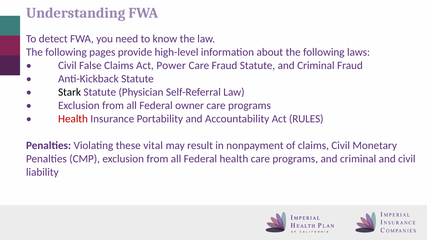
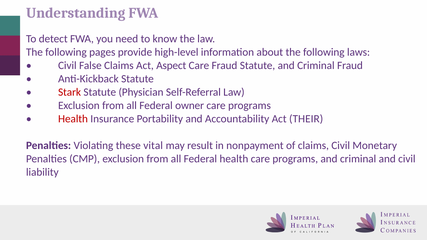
Power: Power -> Aspect
Stark colour: black -> red
RULES: RULES -> THEIR
